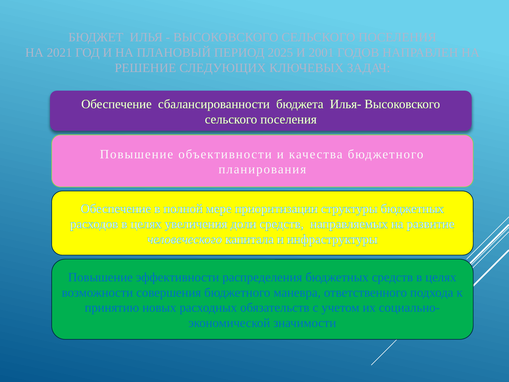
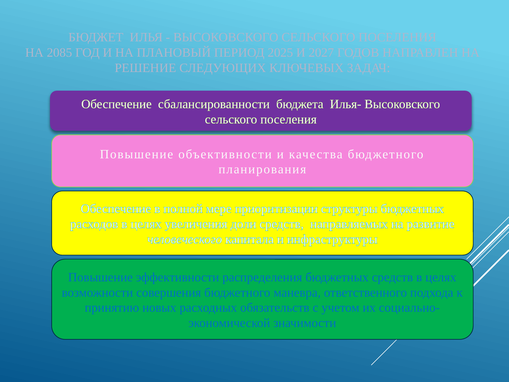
2021: 2021 -> 2085
2001: 2001 -> 2027
